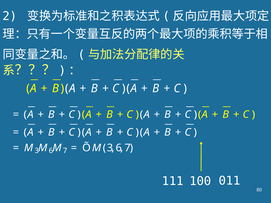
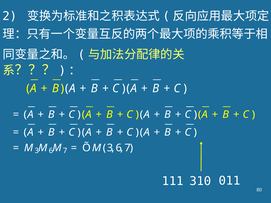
100: 100 -> 310
